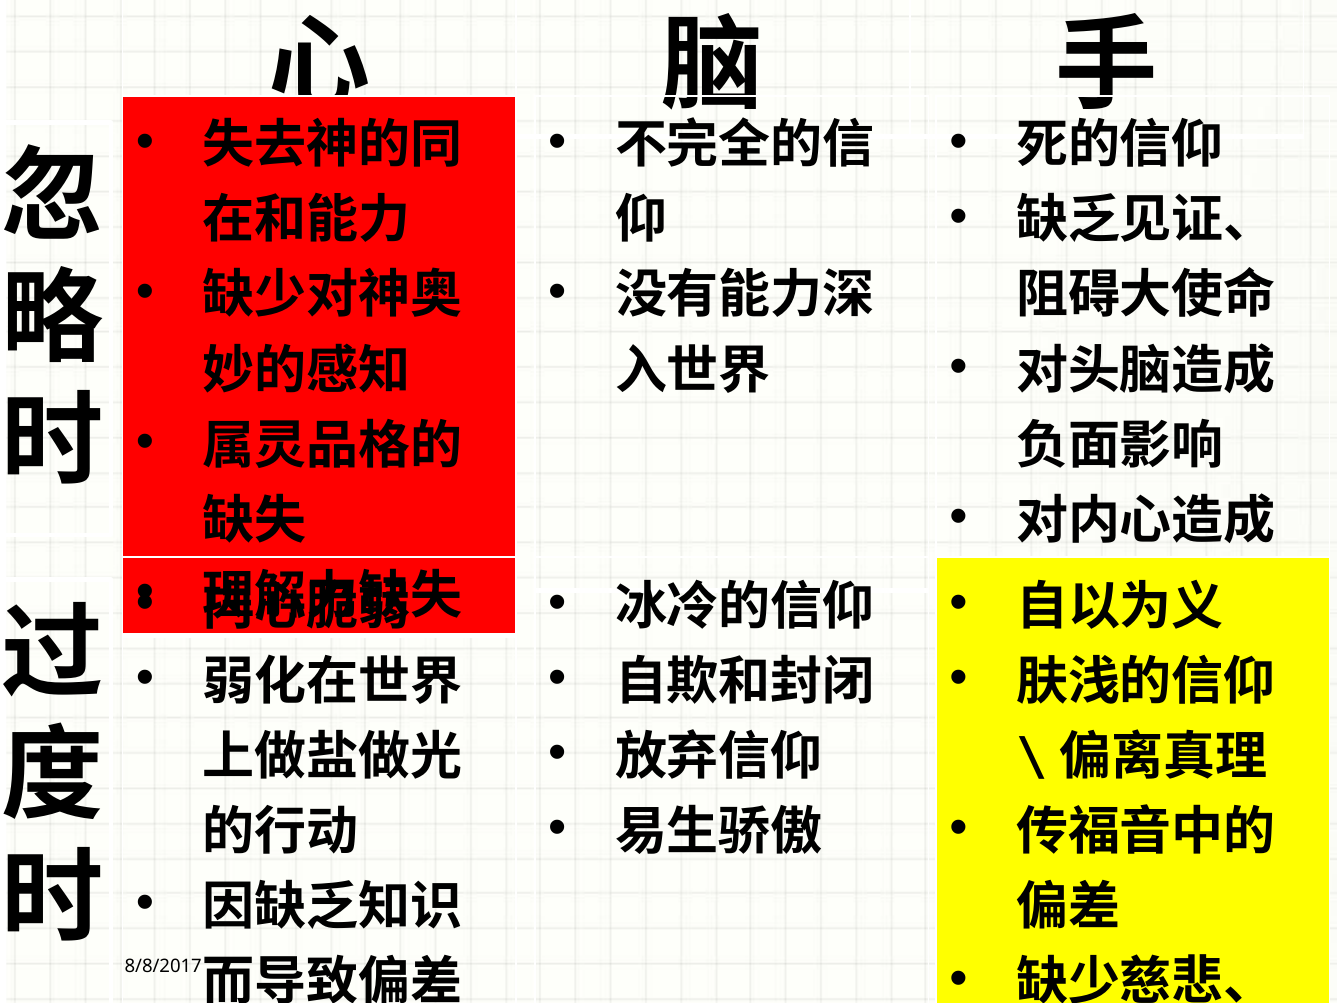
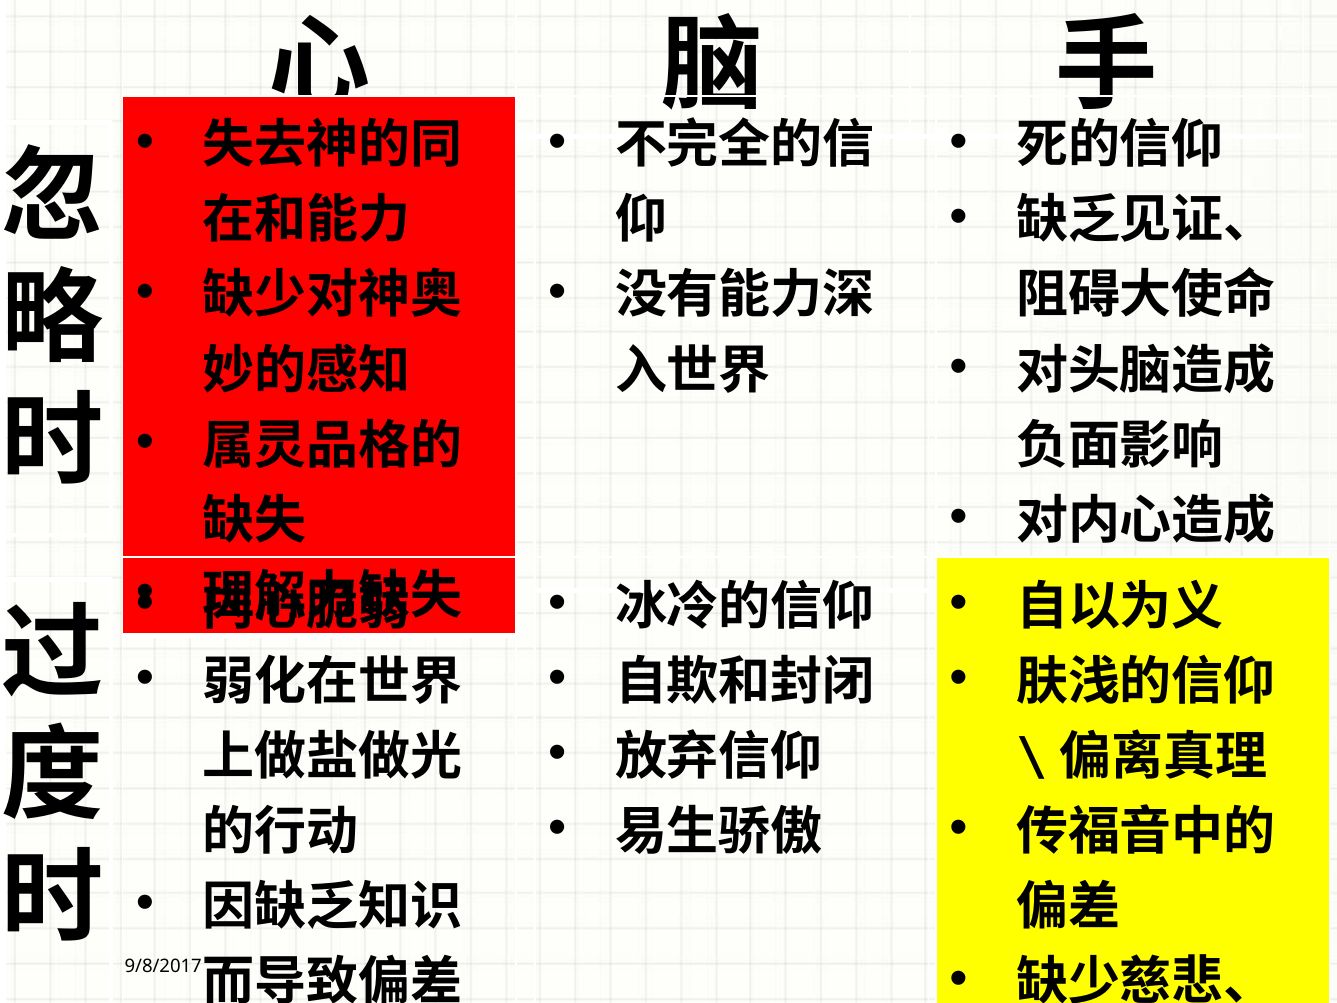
8/8/2017: 8/8/2017 -> 9/8/2017
